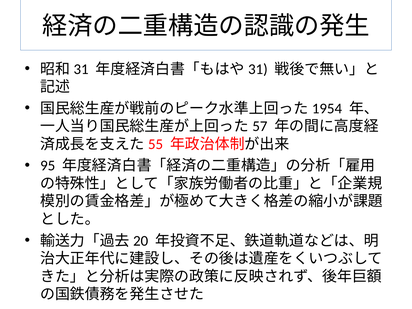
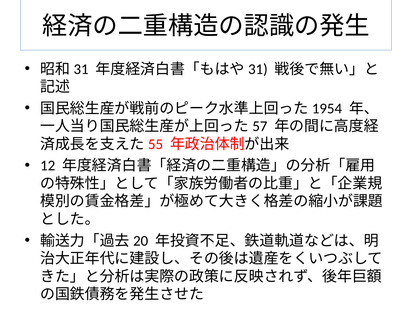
95: 95 -> 12
